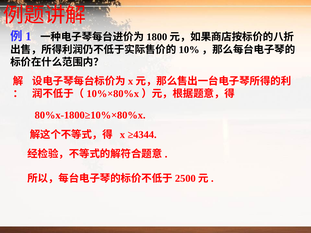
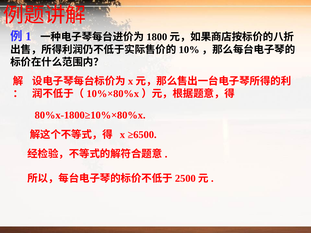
≥4344: ≥4344 -> ≥6500
